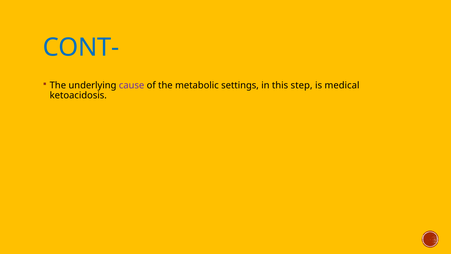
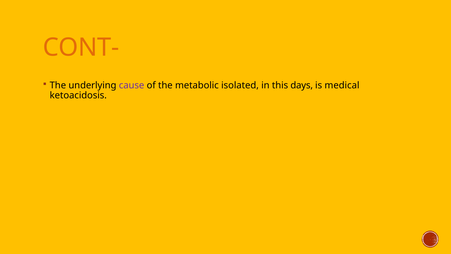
CONT- colour: blue -> orange
settings: settings -> isolated
step: step -> days
